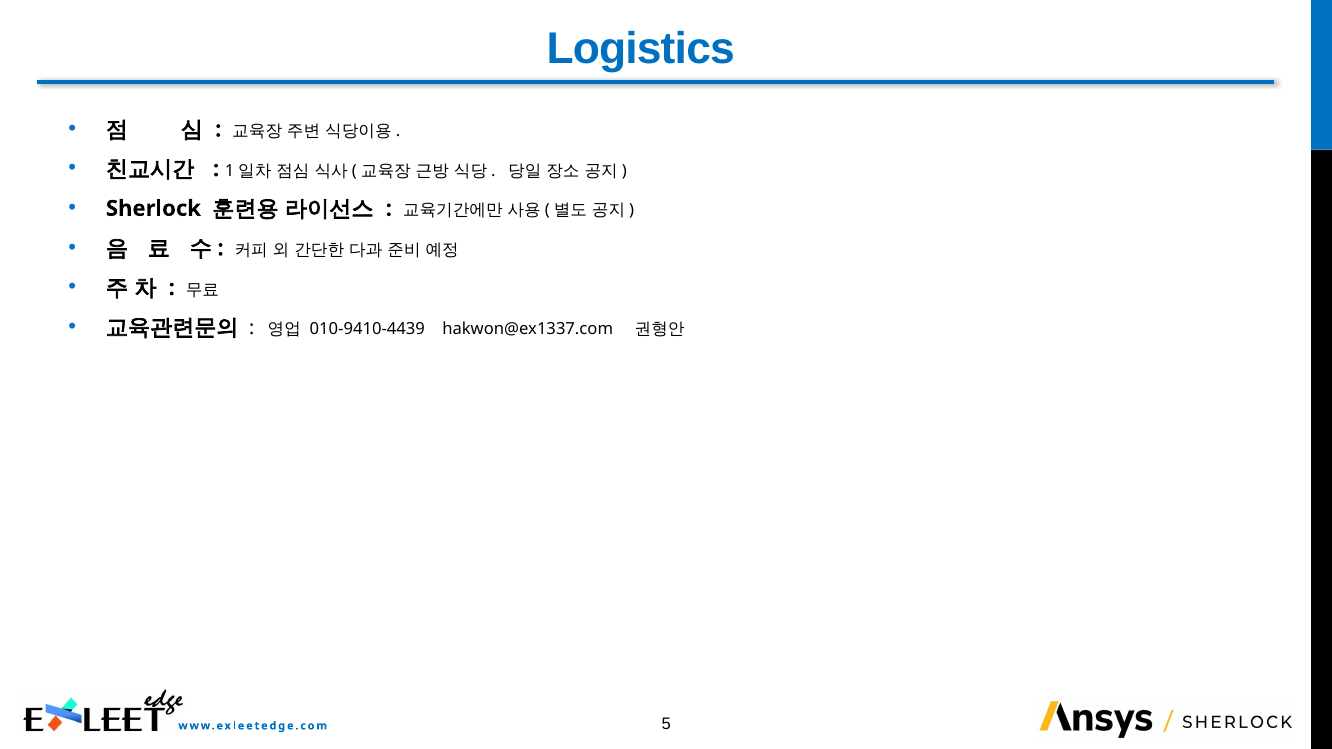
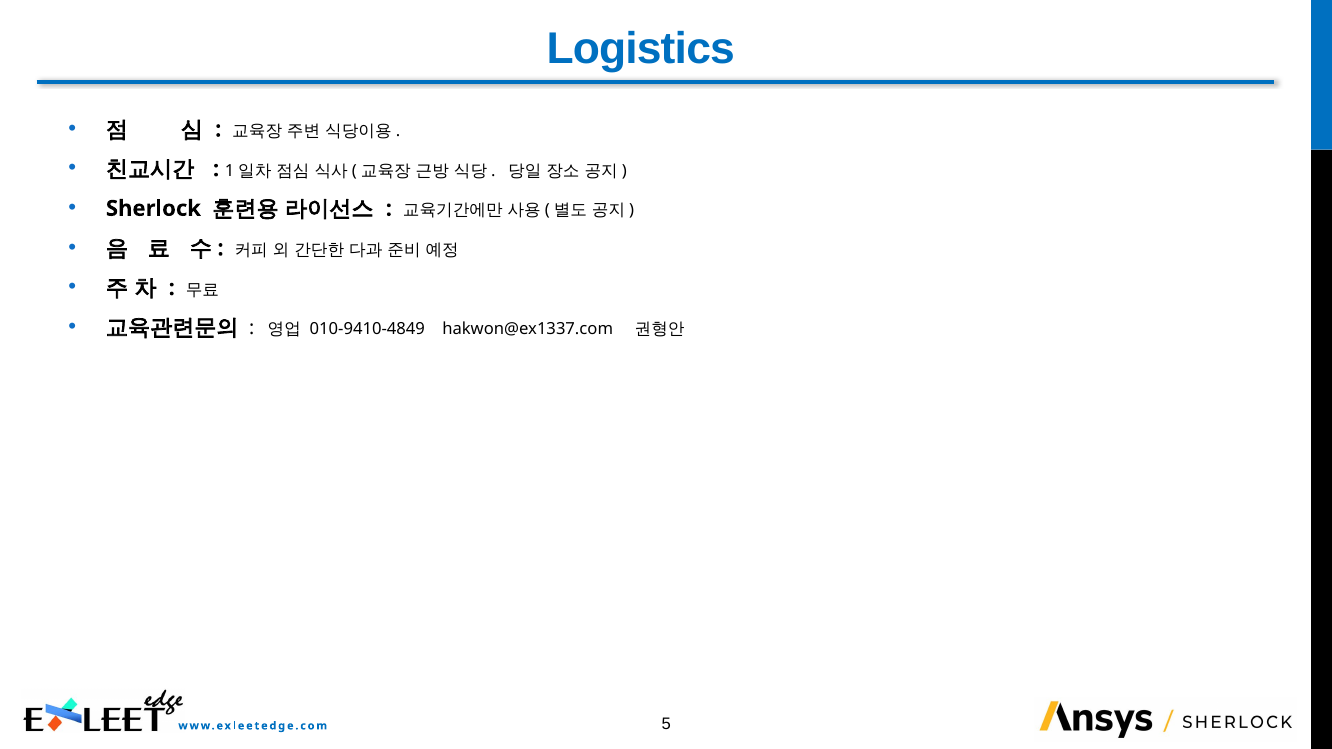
010-9410-4439: 010-9410-4439 -> 010-9410-4849
